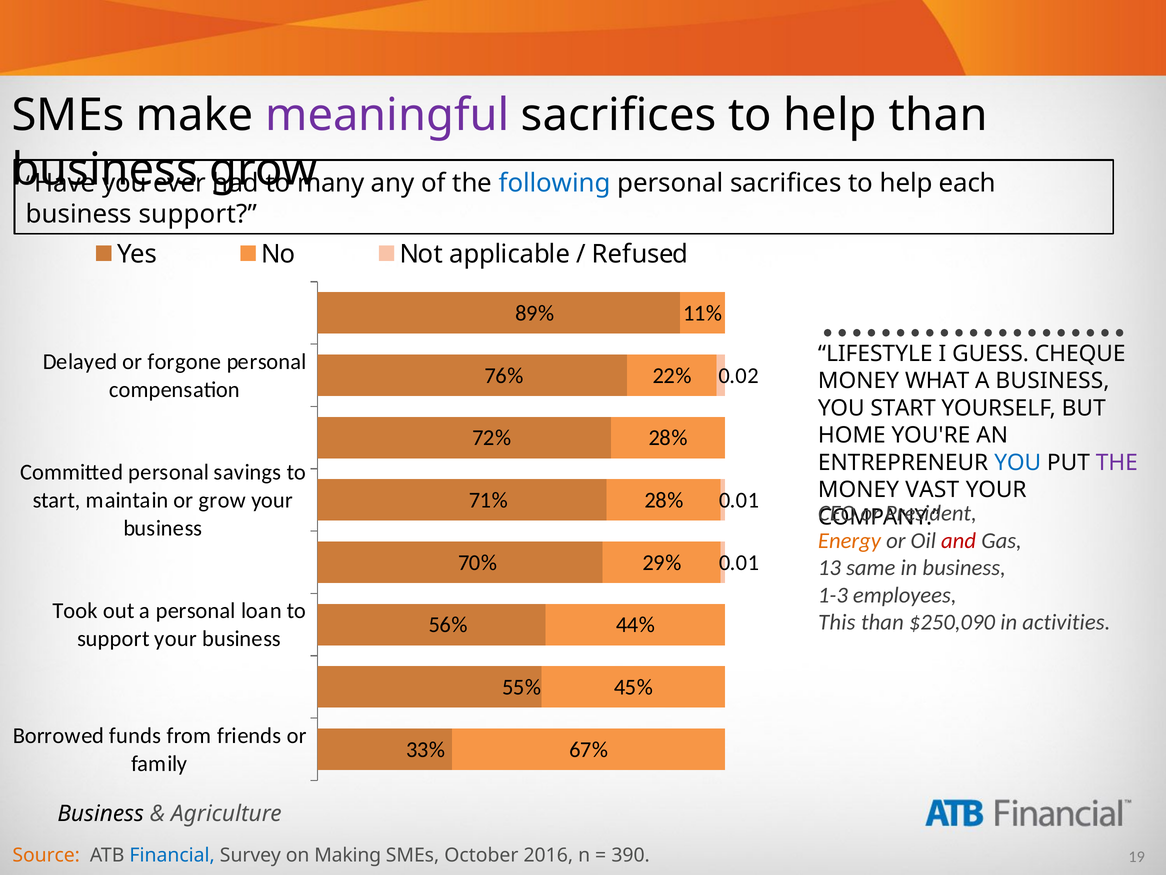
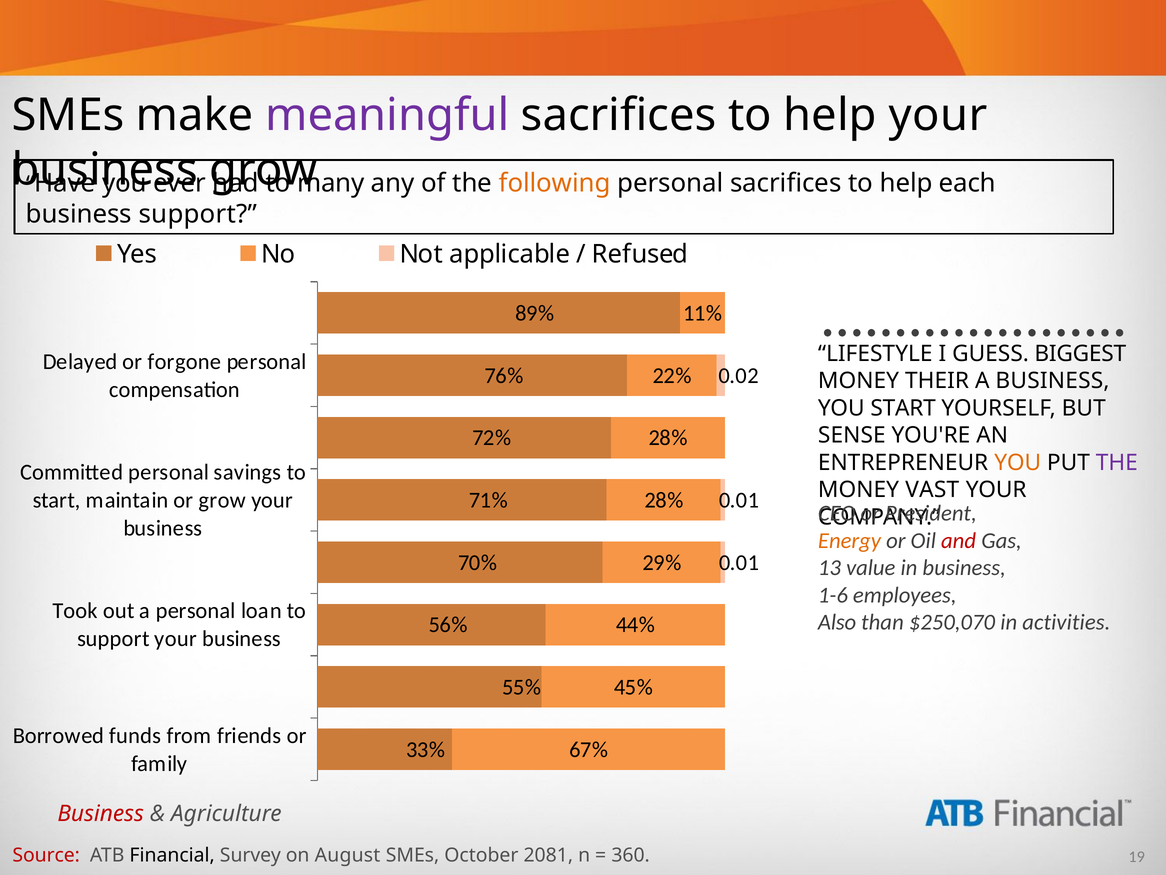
help than: than -> your
following colour: blue -> orange
CHEQUE: CHEQUE -> BIGGEST
WHAT: WHAT -> THEIR
HOME: HOME -> SENSE
YOU at (1018, 462) colour: blue -> orange
same: same -> value
1-3: 1-3 -> 1-6
This: This -> Also
$250,090: $250,090 -> $250,070
Business at (101, 813) colour: black -> red
Source colour: orange -> red
Financial colour: blue -> black
Making: Making -> August
2016: 2016 -> 2081
390: 390 -> 360
